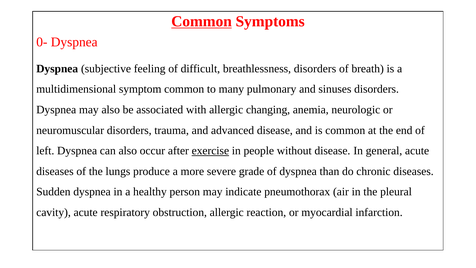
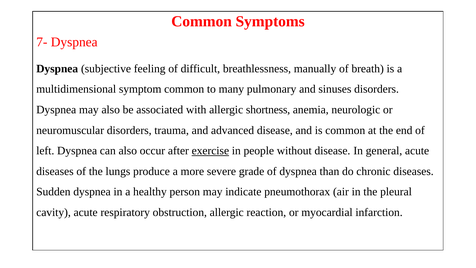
Common at (202, 21) underline: present -> none
0-: 0- -> 7-
breathlessness disorders: disorders -> manually
changing: changing -> shortness
